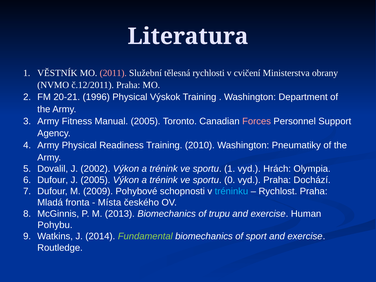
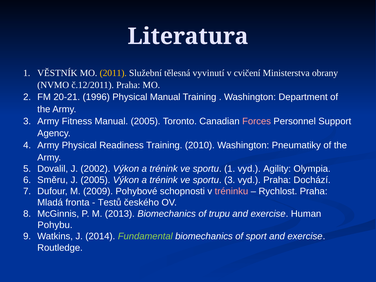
2011 colour: pink -> yellow
rychlosti: rychlosti -> vyvinutí
Physical Výskok: Výskok -> Manual
Hrách: Hrách -> Agility
Dufour at (53, 180): Dufour -> Směru
sportu 0: 0 -> 3
tréninku colour: light blue -> pink
Místa: Místa -> Testů
